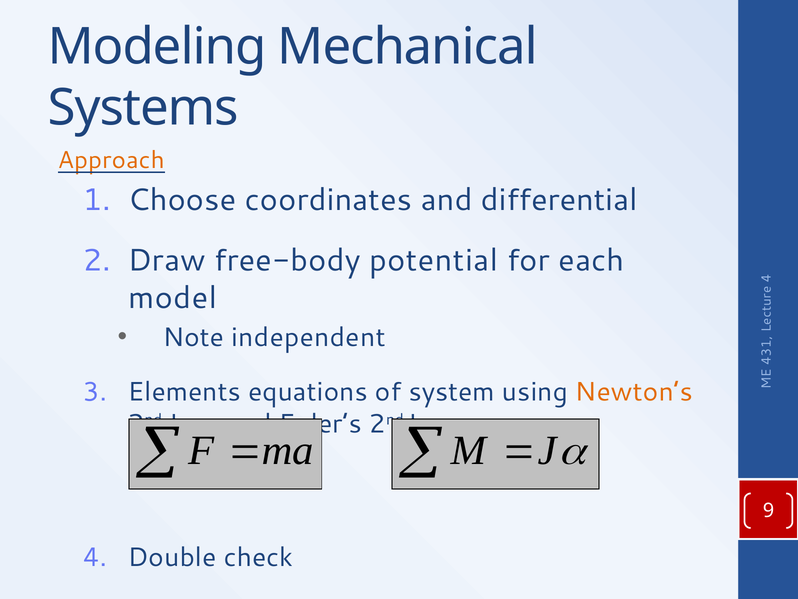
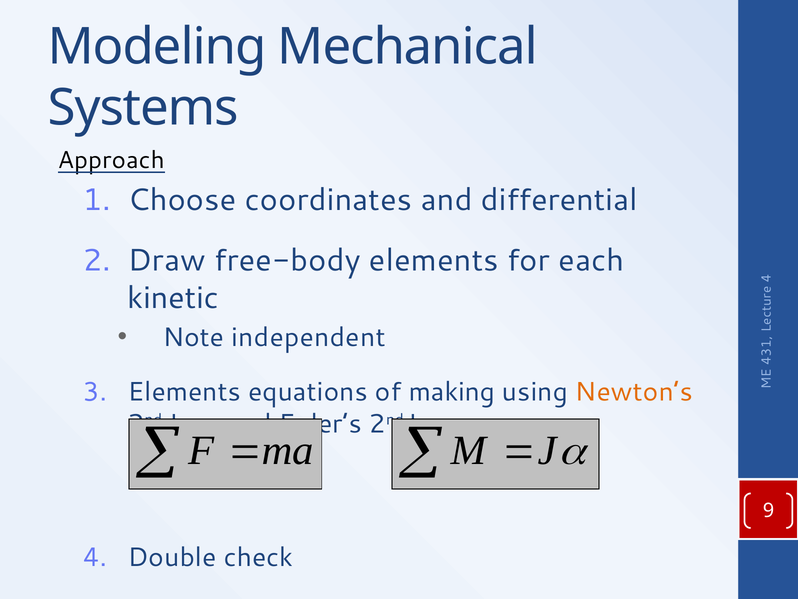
Approach colour: orange -> black
free-body potential: potential -> elements
model: model -> kinetic
system: system -> making
